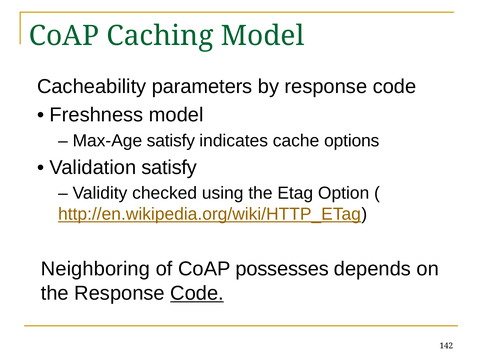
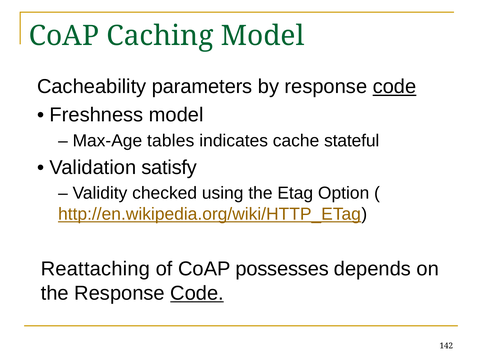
code at (394, 87) underline: none -> present
Max-Age satisfy: satisfy -> tables
options: options -> stateful
Neighboring: Neighboring -> Reattaching
